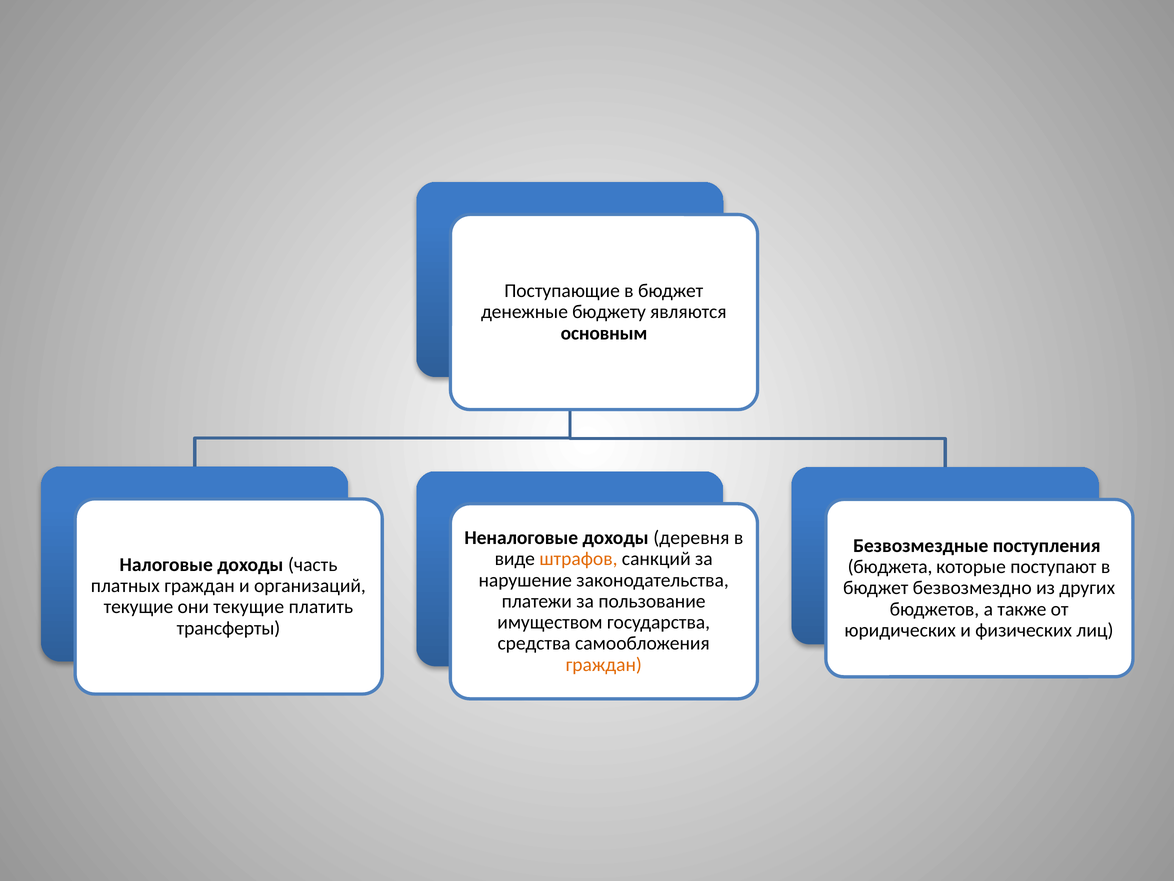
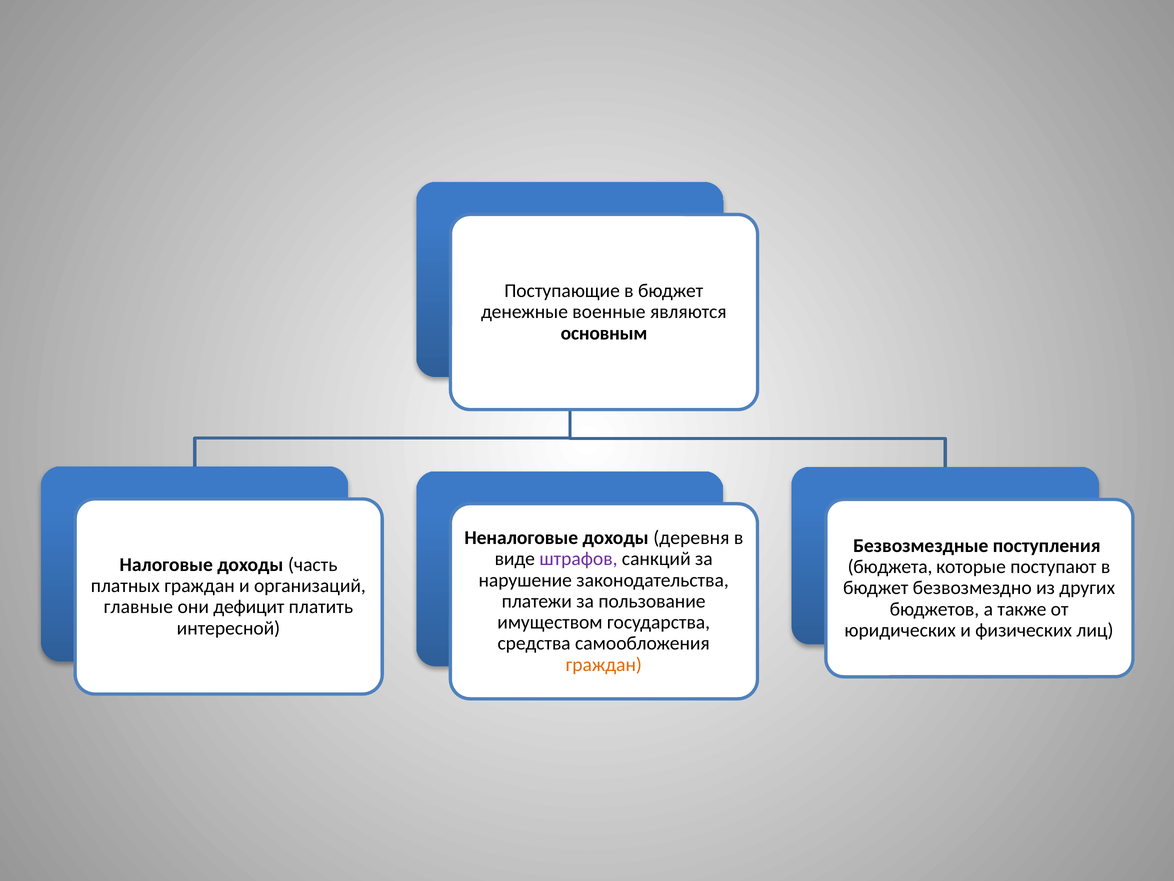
бюджету: бюджету -> военные
штрафов colour: orange -> purple
текущие at (138, 607): текущие -> главные
они текущие: текущие -> дефицит
трансферты: трансферты -> интересной
